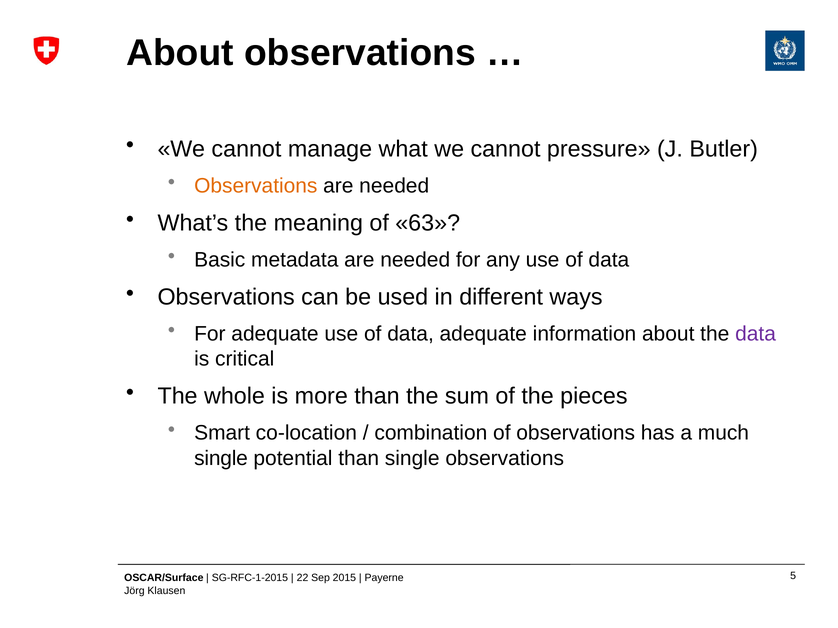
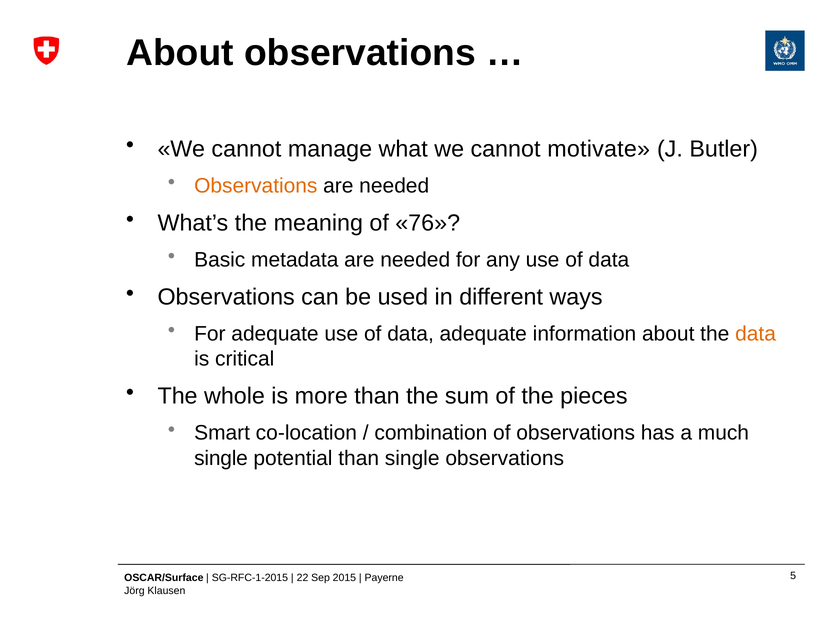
pressure: pressure -> motivate
63: 63 -> 76
data at (756, 334) colour: purple -> orange
